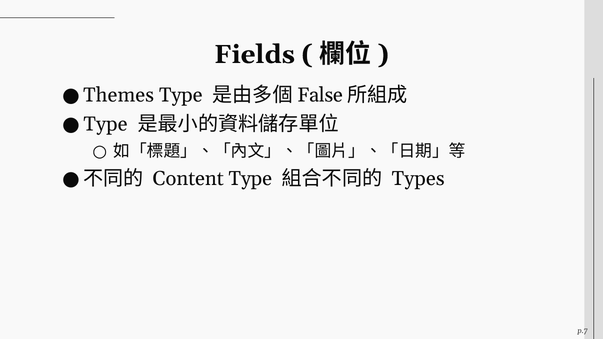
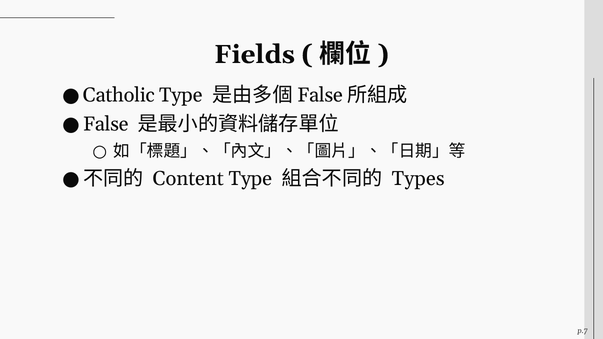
Themes: Themes -> Catholic
Type at (106, 124): Type -> False
